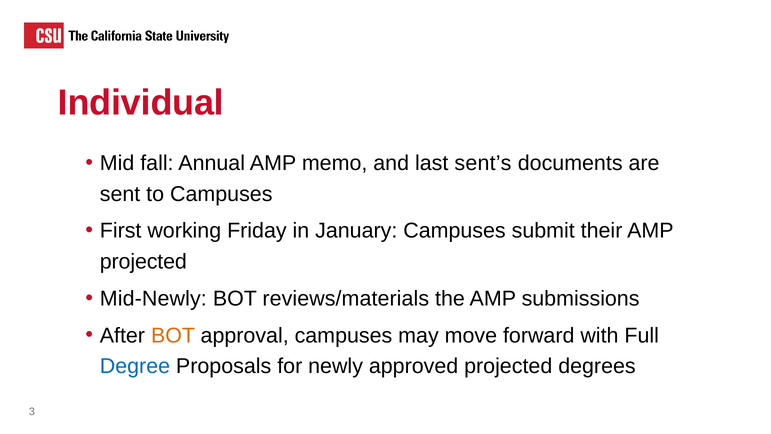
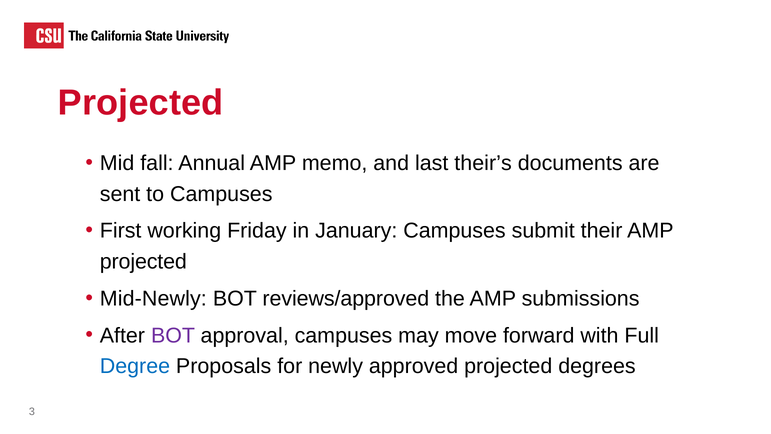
Individual at (141, 103): Individual -> Projected
sent’s: sent’s -> their’s
reviews/materials: reviews/materials -> reviews/approved
BOT at (173, 335) colour: orange -> purple
